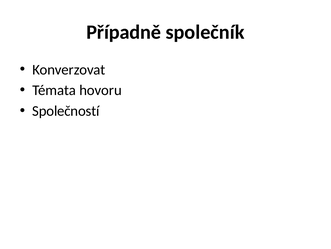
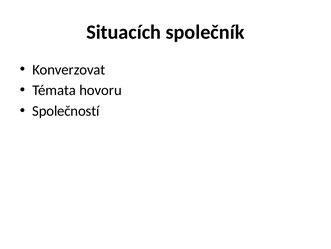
Případně: Případně -> Situacích
